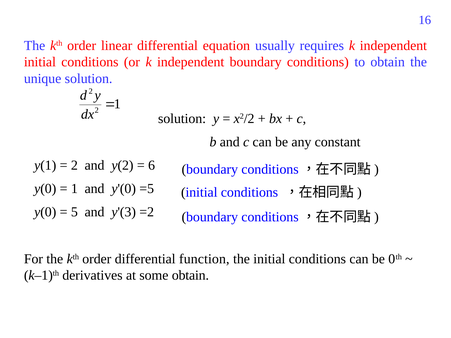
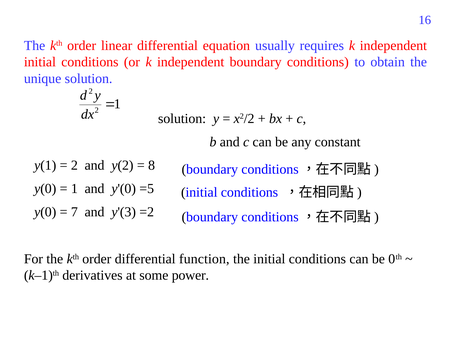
6: 6 -> 8
5: 5 -> 7
some obtain: obtain -> power
